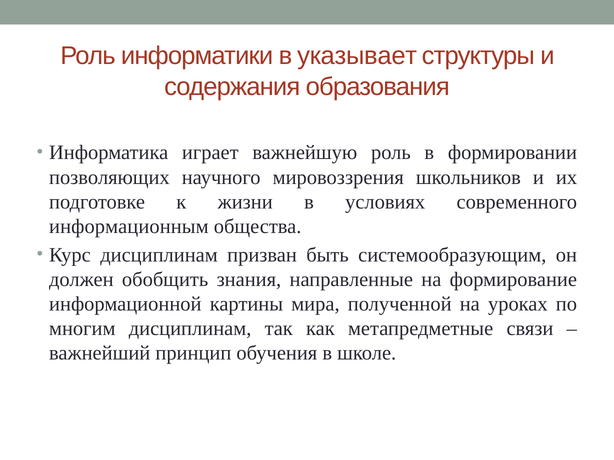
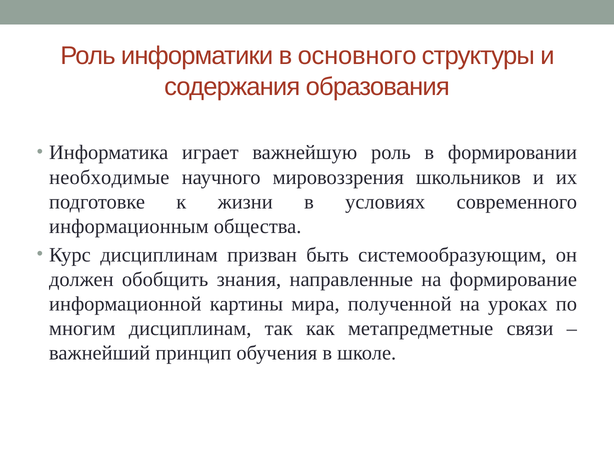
указывает: указывает -> основного
позволяющих: позволяющих -> необходимые
